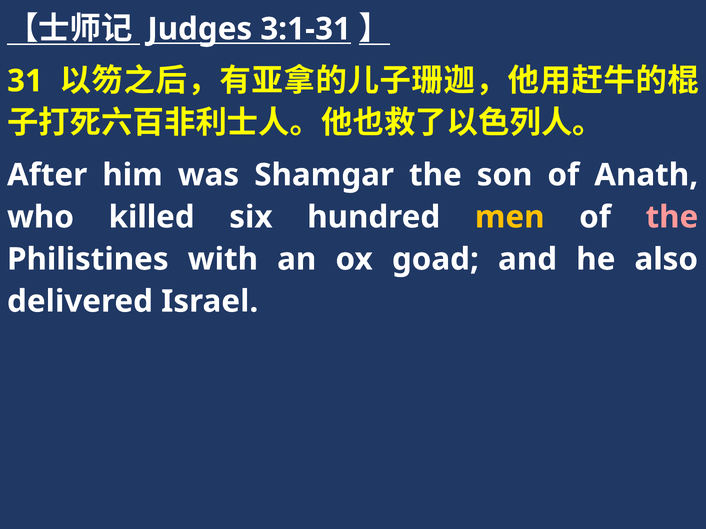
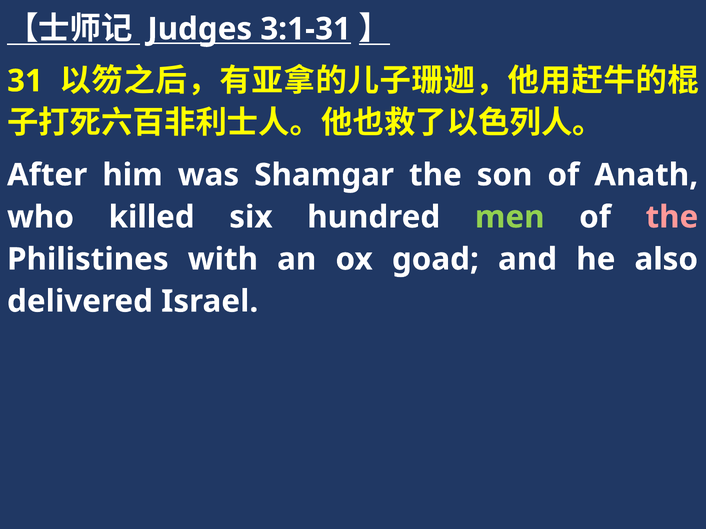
men colour: yellow -> light green
